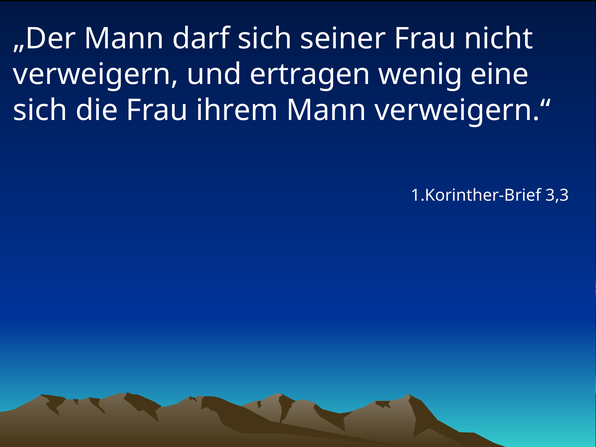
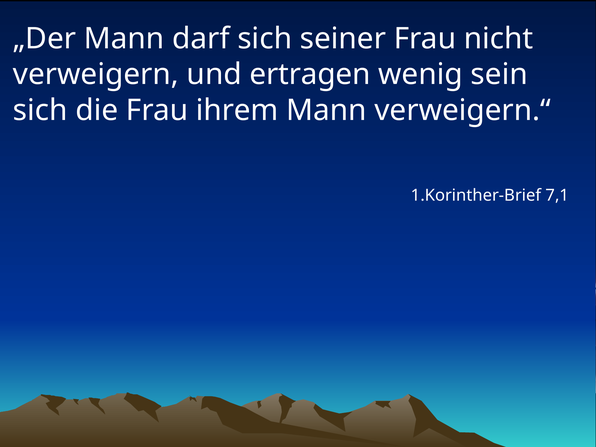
eine: eine -> sein
3,3: 3,3 -> 7,1
